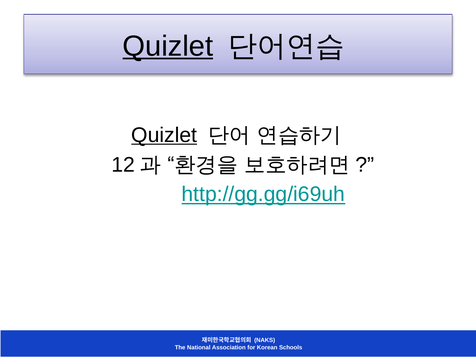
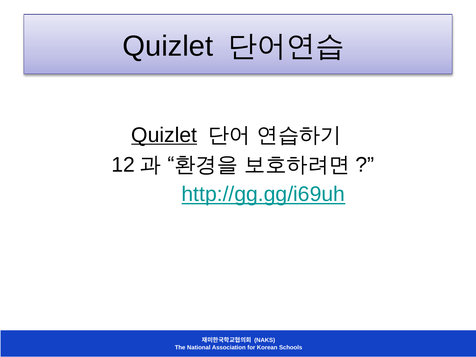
Quizlet at (168, 46) underline: present -> none
